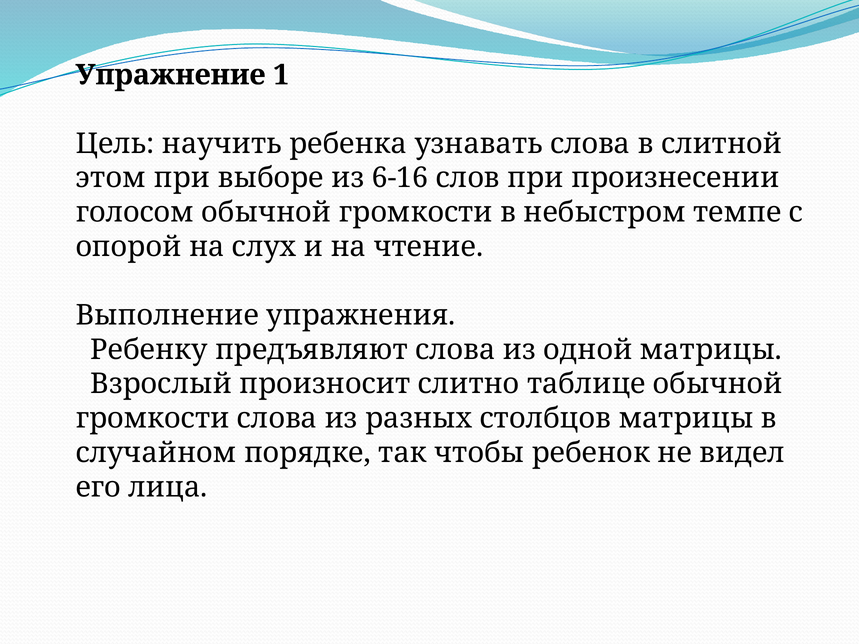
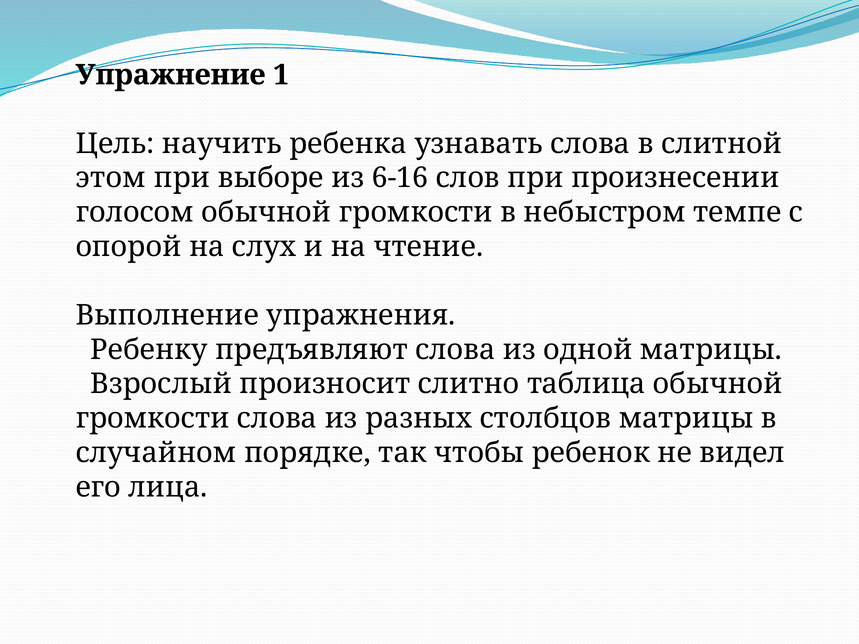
таблице: таблице -> таблица
